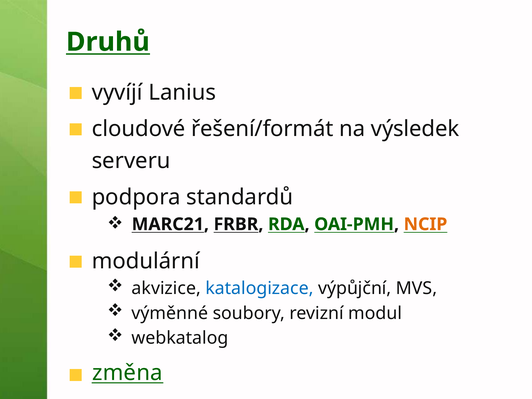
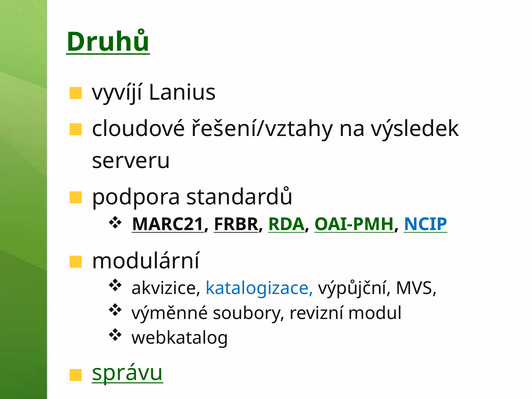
řešení/formát: řešení/formát -> řešení/vztahy
NCIP colour: orange -> blue
změna: změna -> správu
